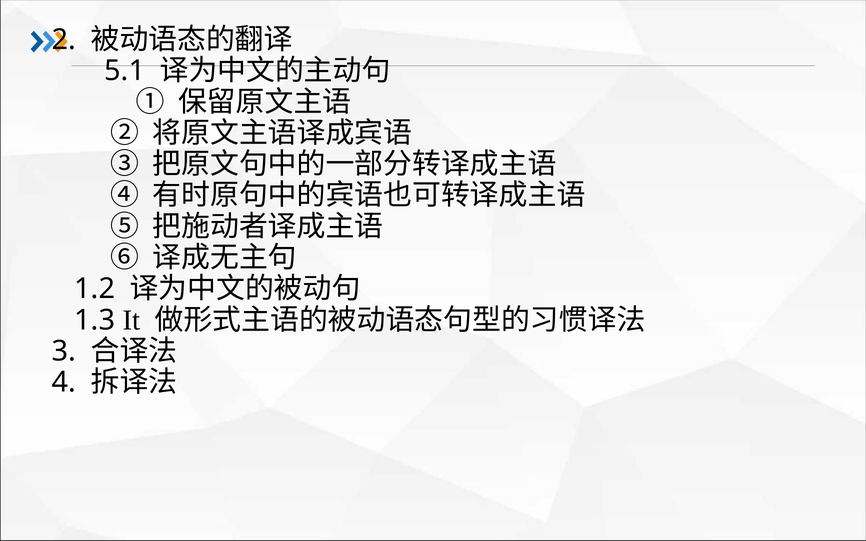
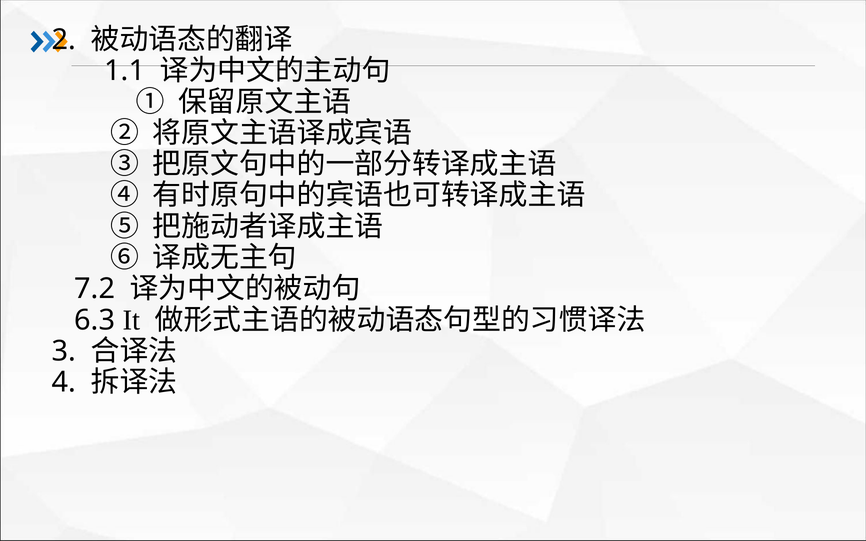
5.1: 5.1 -> 1.1
1.2: 1.2 -> 7.2
1.3: 1.3 -> 6.3
